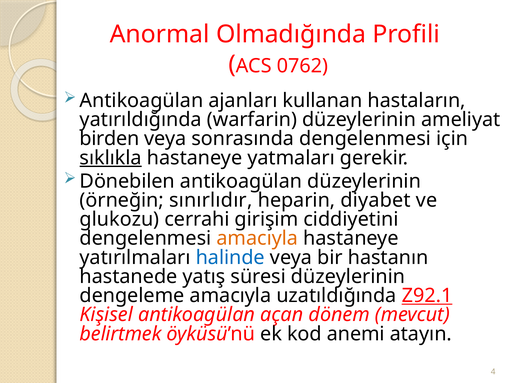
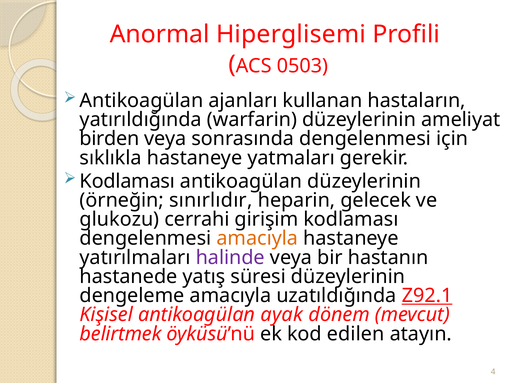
Olmadığında: Olmadığında -> Hiperglisemi
0762: 0762 -> 0503
sıklıkla underline: present -> none
Dönebilen at (127, 181): Dönebilen -> Kodlaması
diyabet: diyabet -> gelecek
girişim ciddiyetini: ciddiyetini -> kodlaması
halinde colour: blue -> purple
açan: açan -> ayak
anemi: anemi -> edilen
